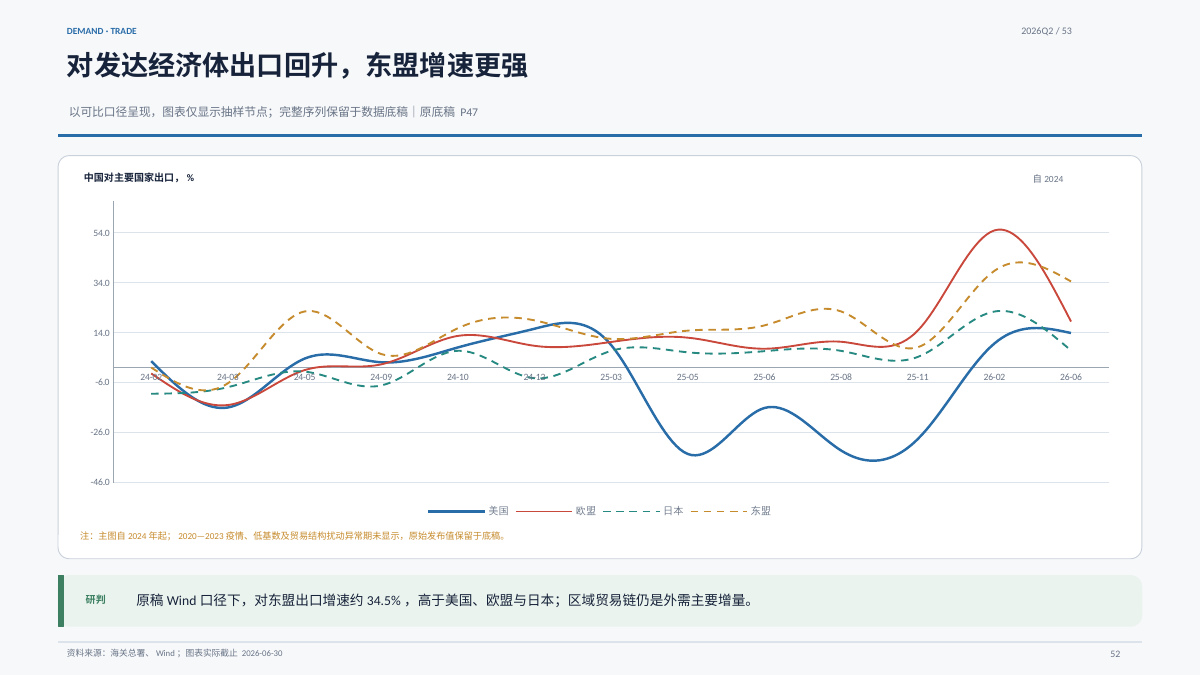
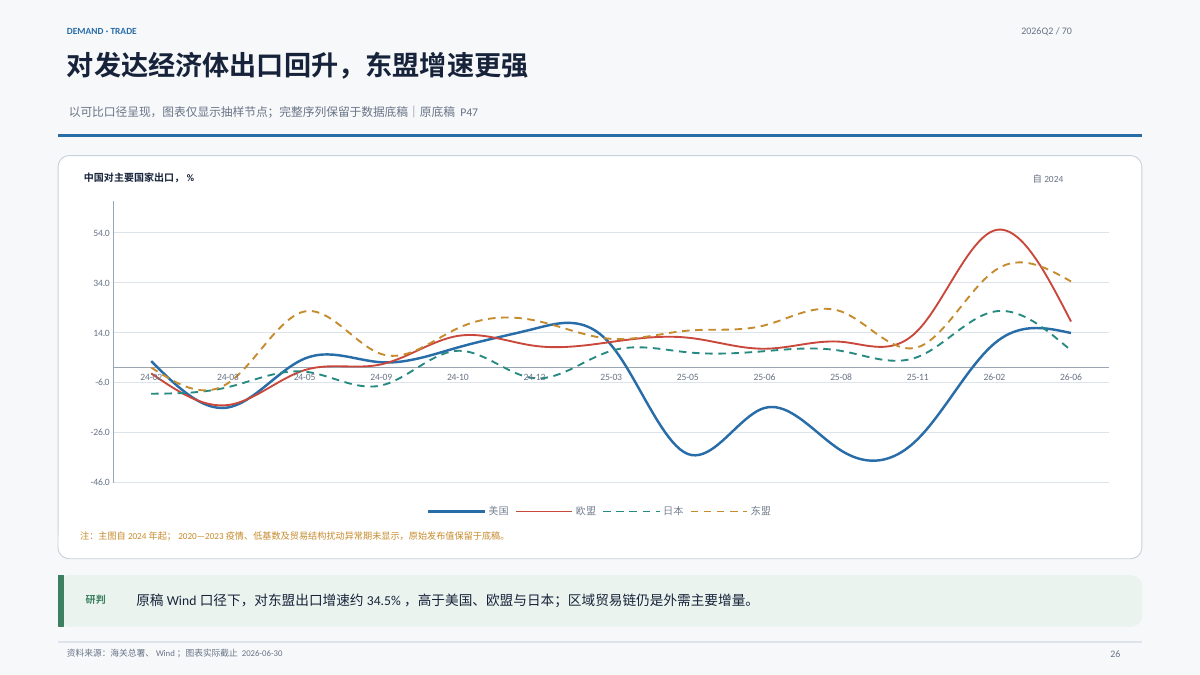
53: 53 -> 70
52: 52 -> 26
